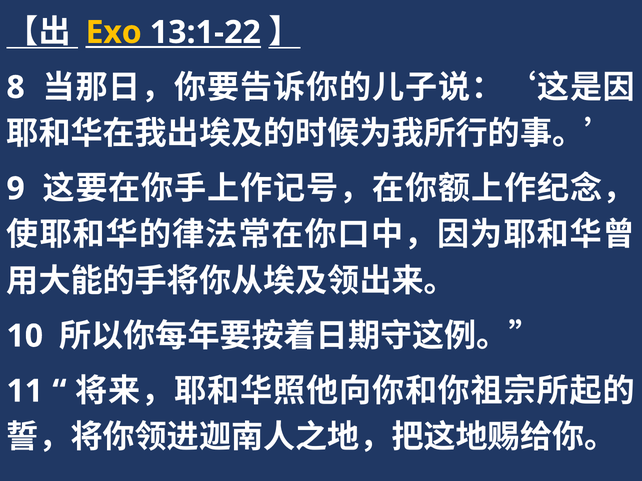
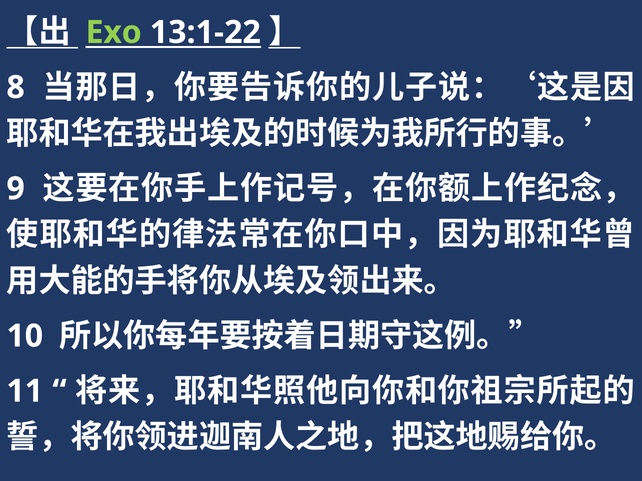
Exo colour: yellow -> light green
